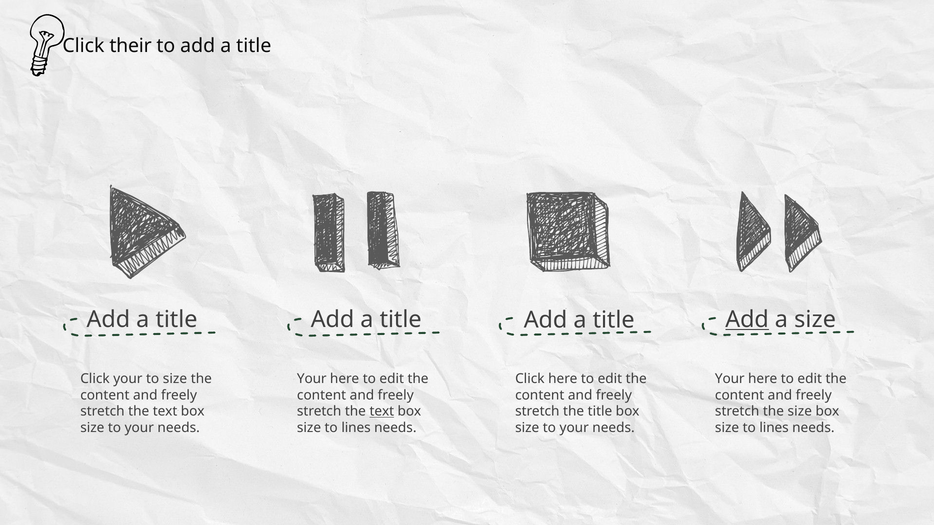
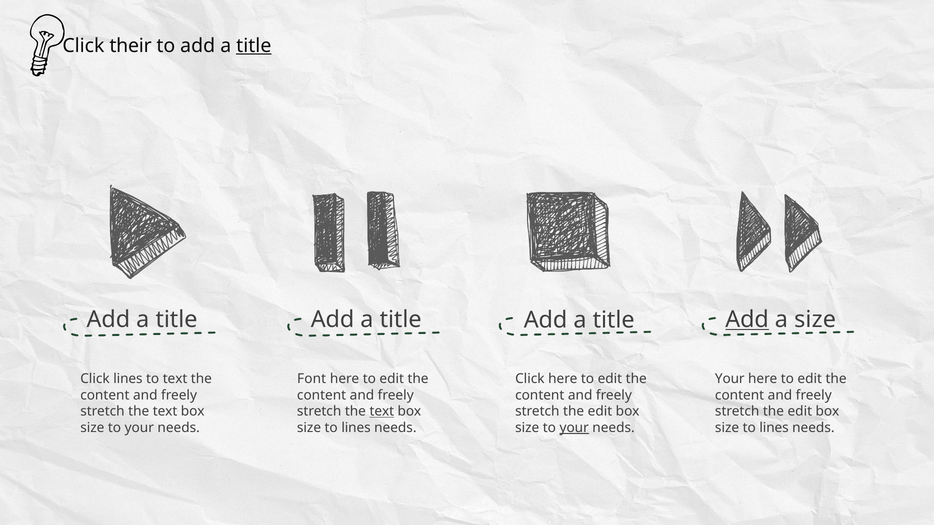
title at (254, 46) underline: none -> present
Click your: your -> lines
to size: size -> text
Your at (312, 379): Your -> Font
title at (600, 412): title -> edit
size at (800, 412): size -> edit
your at (574, 428) underline: none -> present
